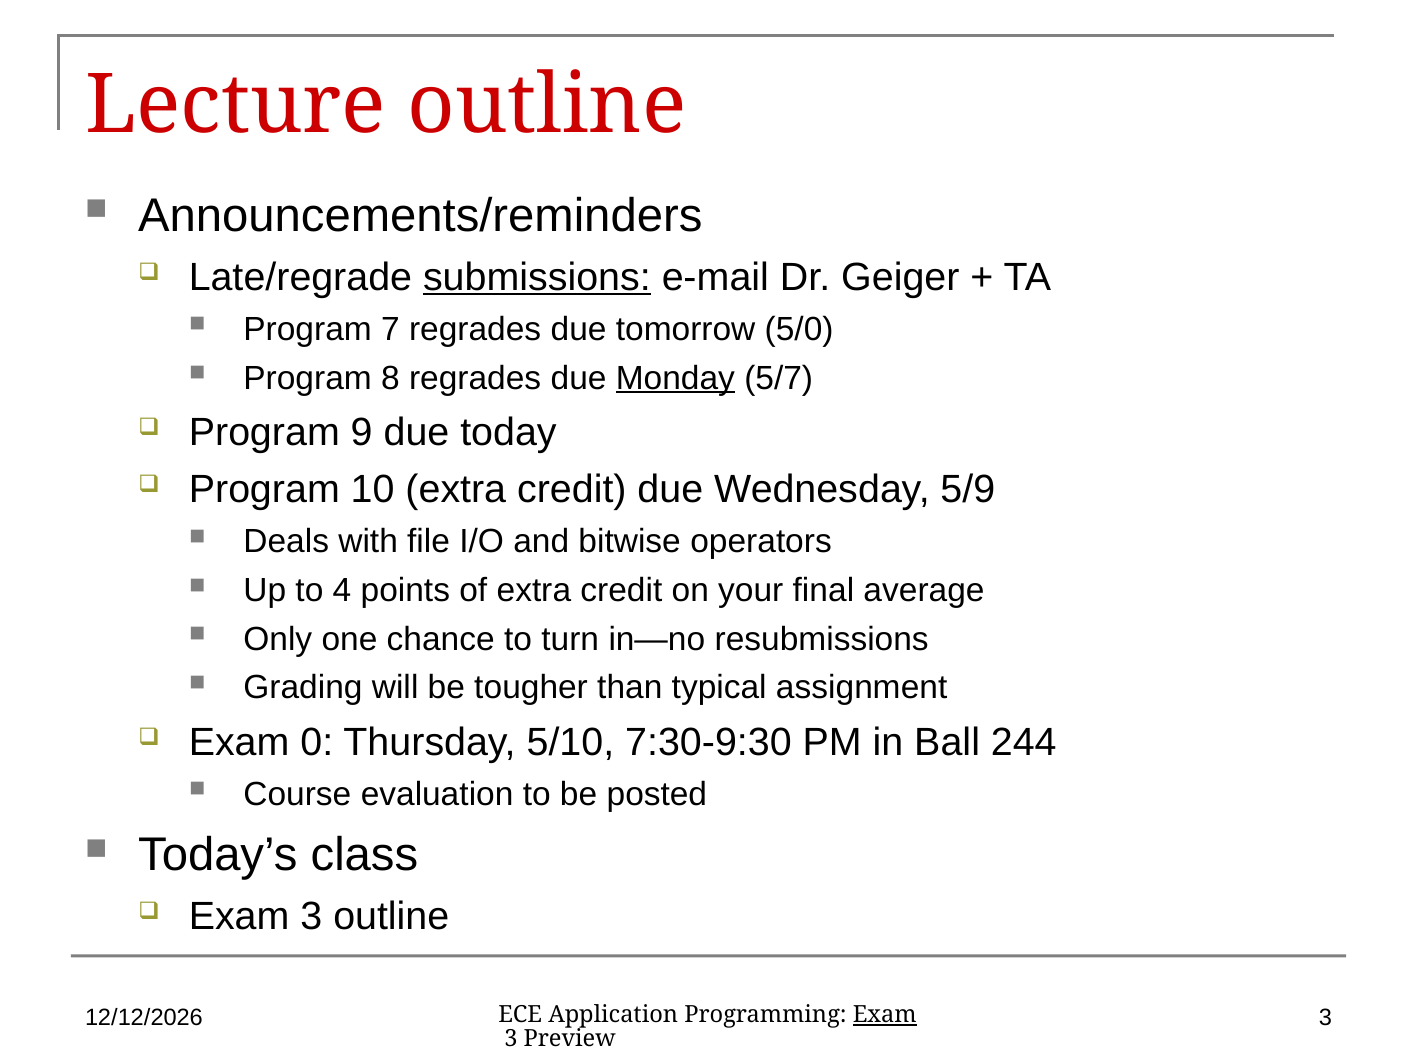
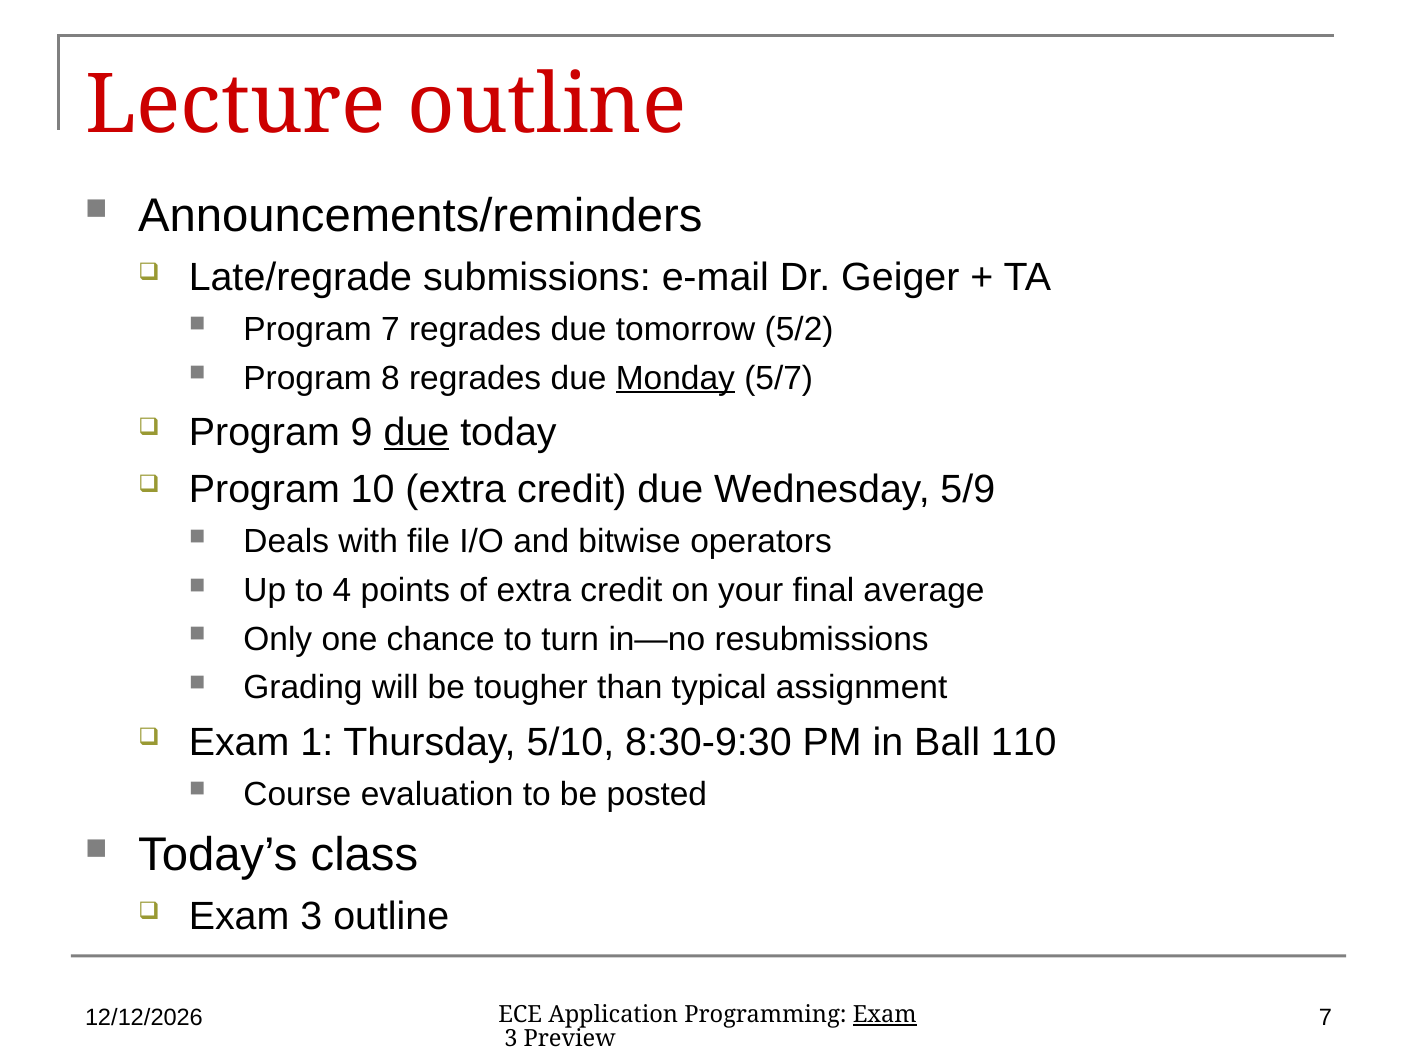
submissions underline: present -> none
5/0: 5/0 -> 5/2
due at (417, 433) underline: none -> present
0: 0 -> 1
7:30-9:30: 7:30-9:30 -> 8:30-9:30
244: 244 -> 110
3 at (1326, 1019): 3 -> 7
